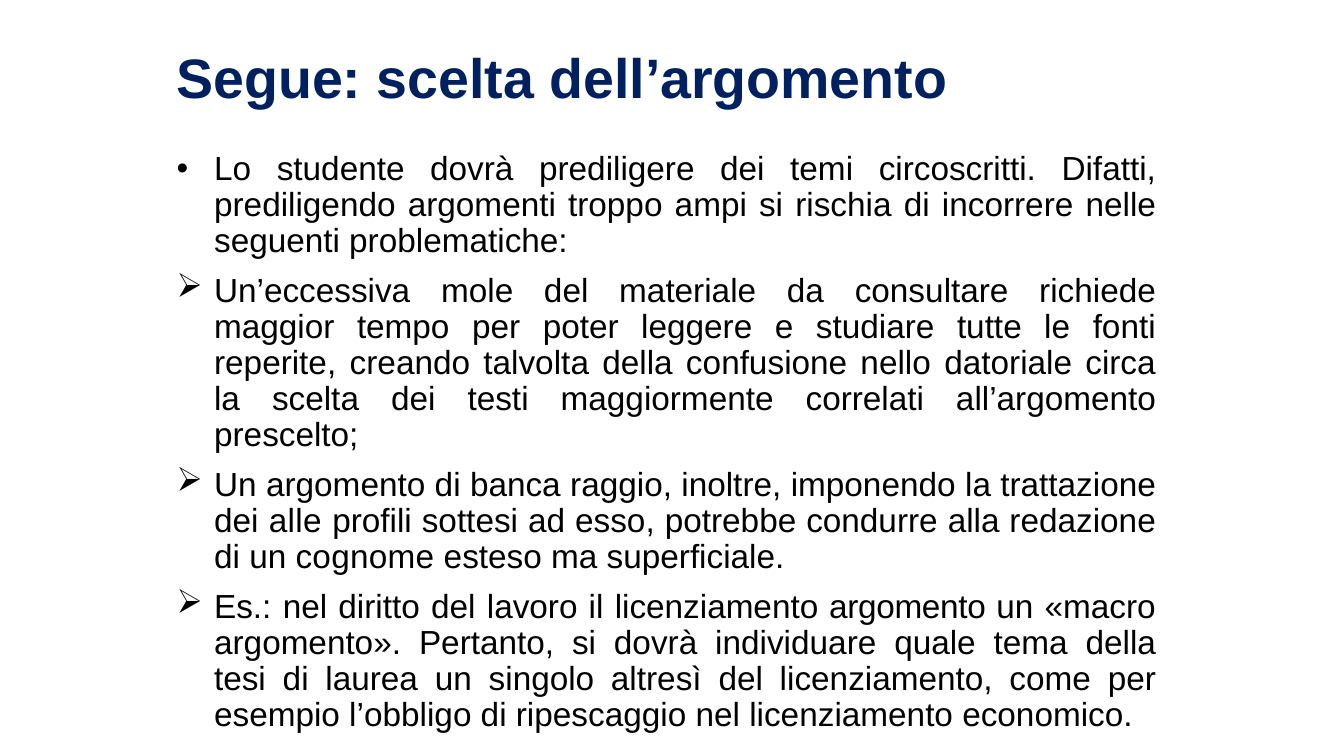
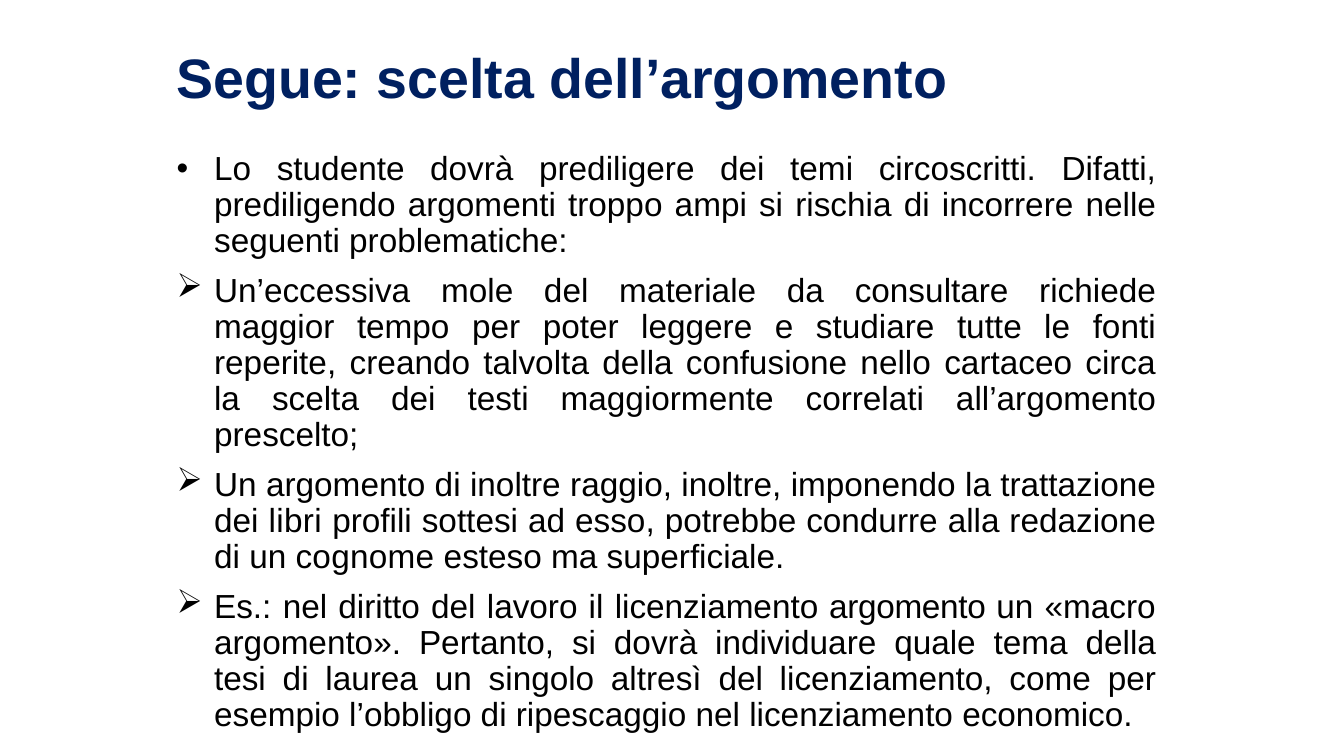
datoriale: datoriale -> cartaceo
di banca: banca -> inoltre
alle: alle -> libri
